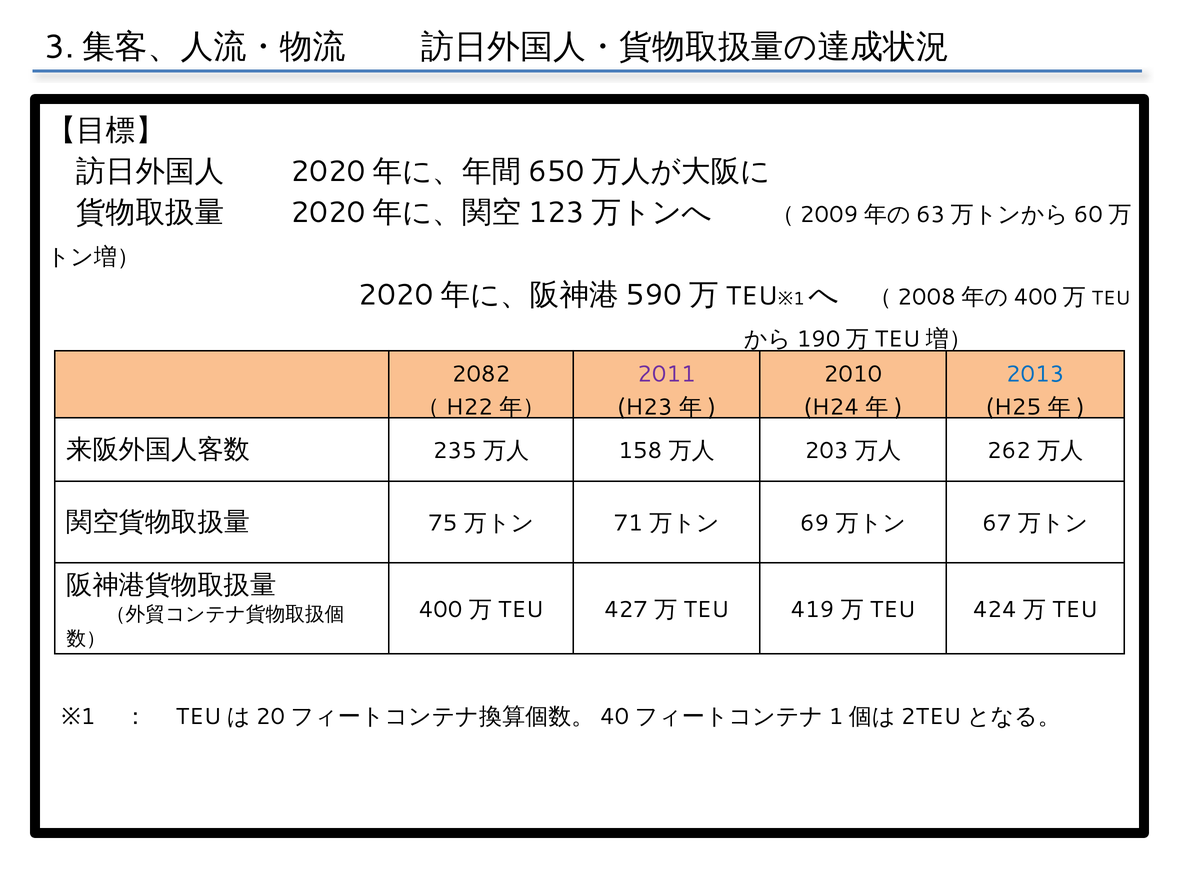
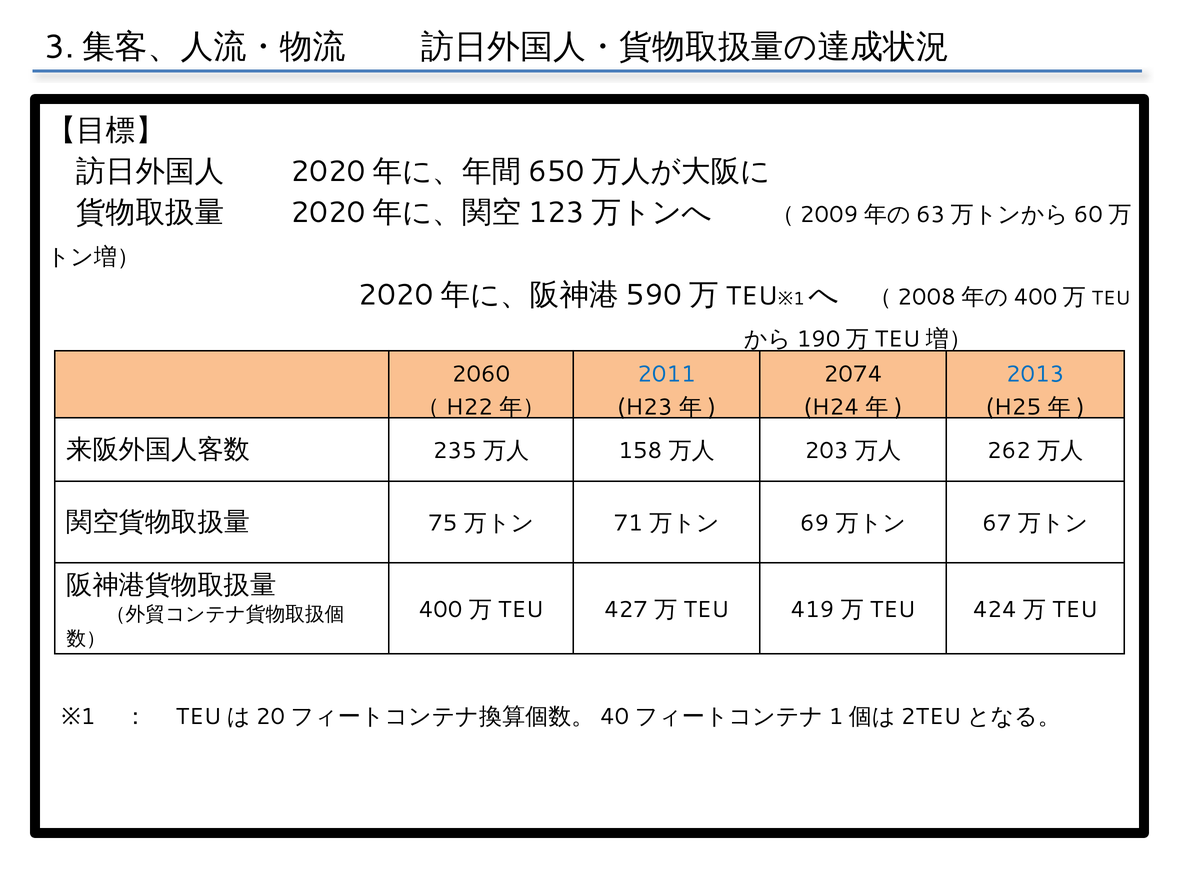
2082: 2082 -> 2060
2011 colour: purple -> blue
2010: 2010 -> 2074
